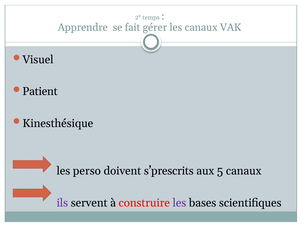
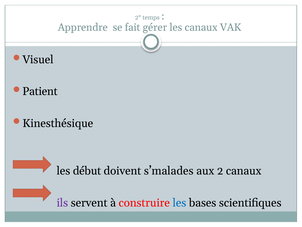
perso: perso -> début
s’prescrits: s’prescrits -> s’malades
5: 5 -> 2
les at (179, 202) colour: purple -> blue
